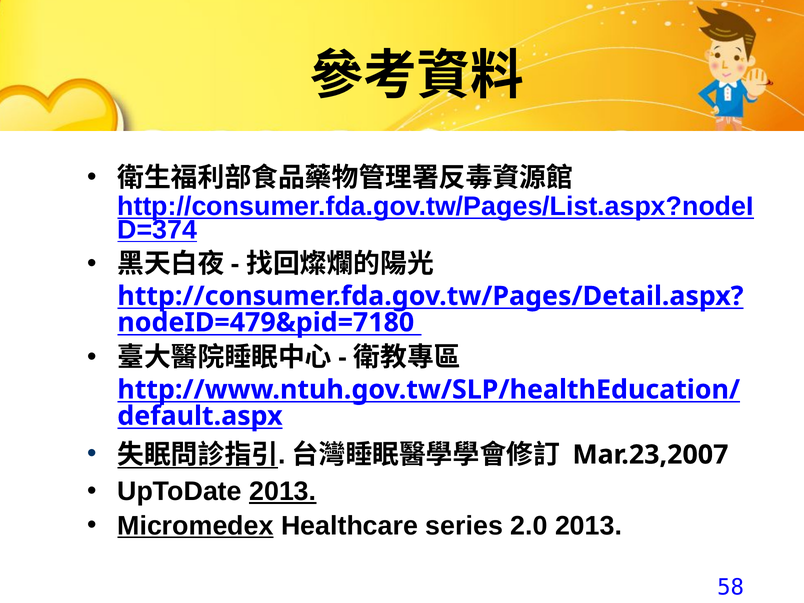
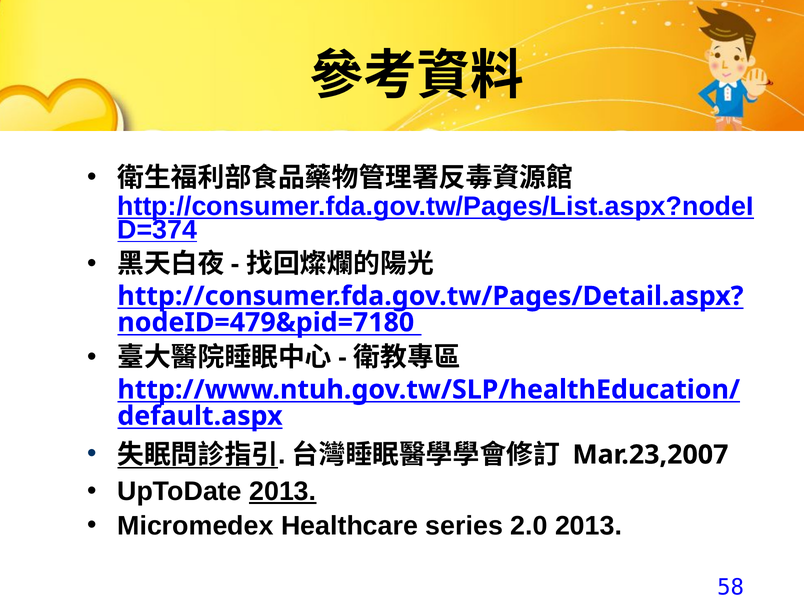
Micromedex underline: present -> none
